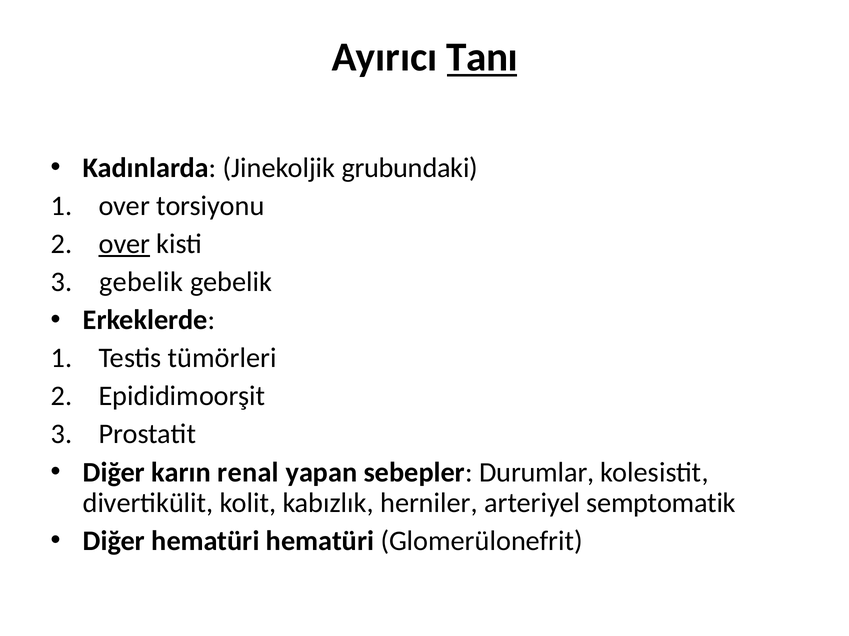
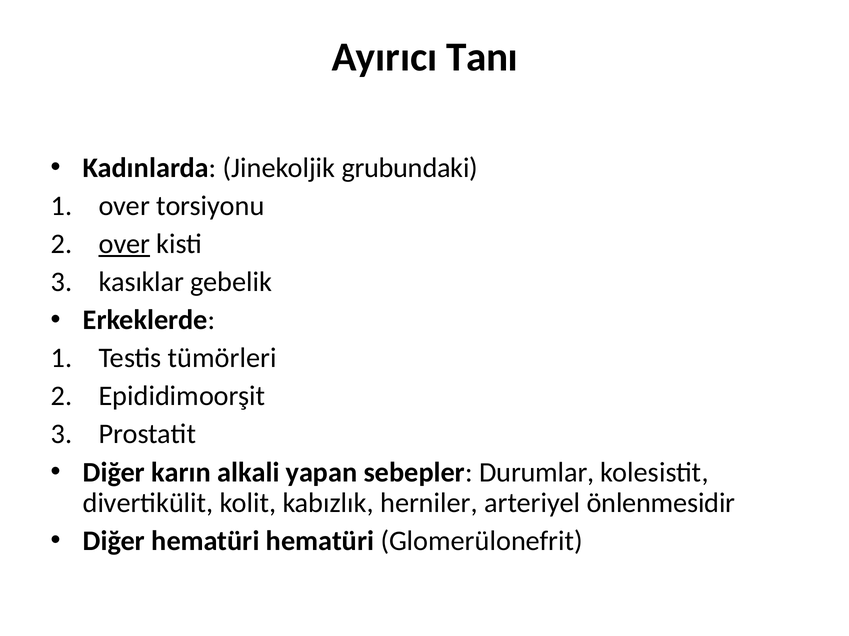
Tanı underline: present -> none
gebelik at (141, 282): gebelik -> kasıklar
renal: renal -> alkali
semptomatik: semptomatik -> önlenmesidir
